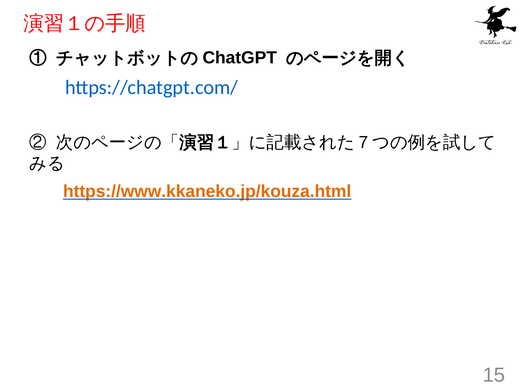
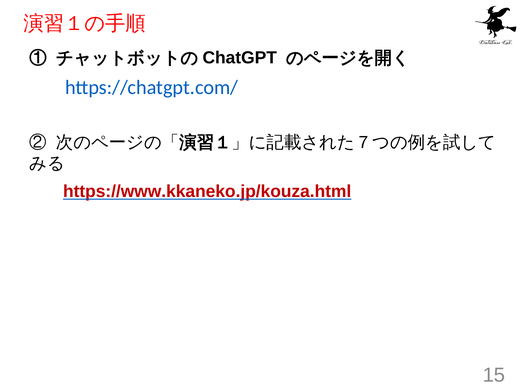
https://www.kkaneko.jp/kouza.html colour: orange -> red
